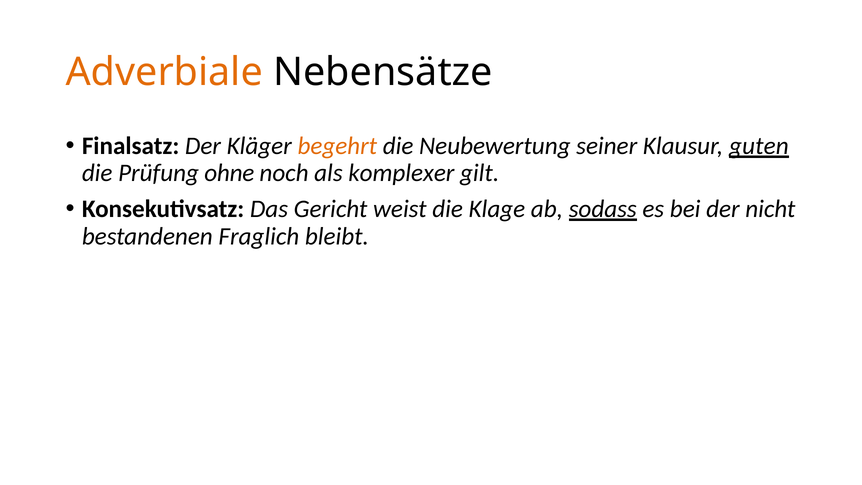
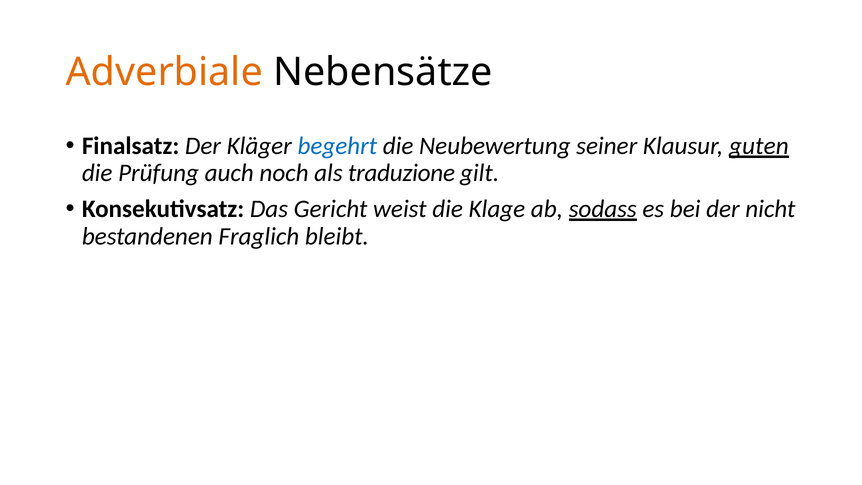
begehrt colour: orange -> blue
ohne: ohne -> auch
komplexer: komplexer -> traduzione
